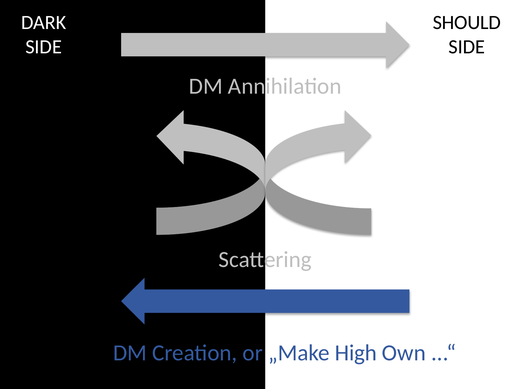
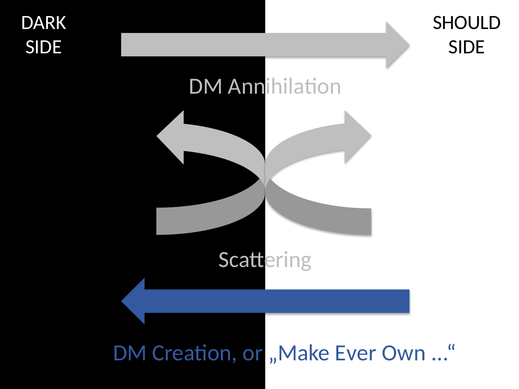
High: High -> Ever
